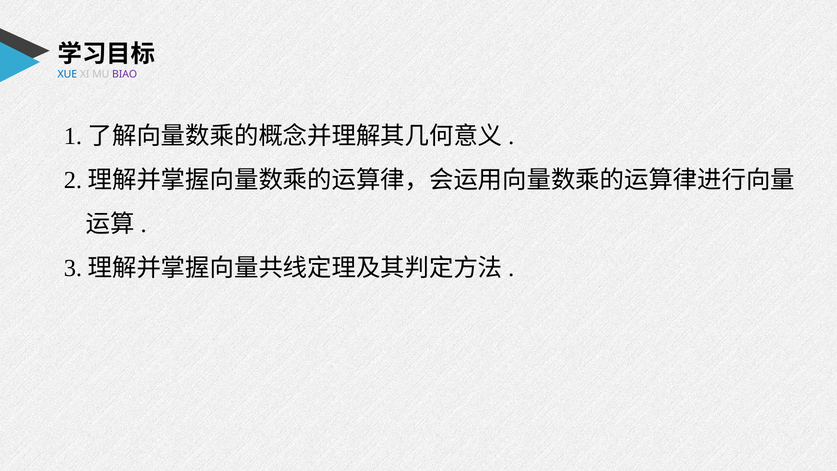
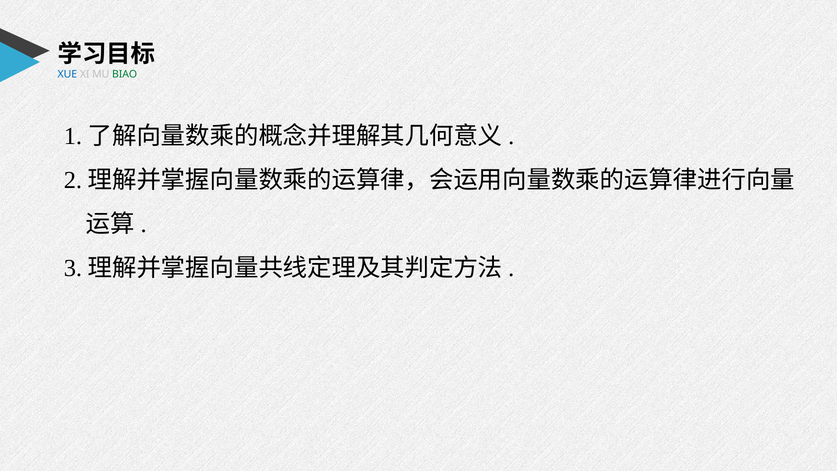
BIAO colour: purple -> green
